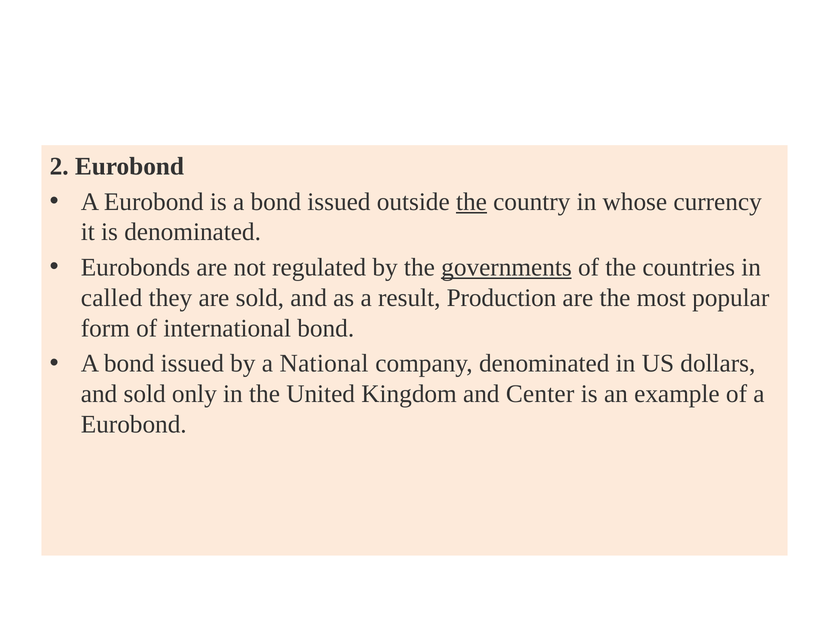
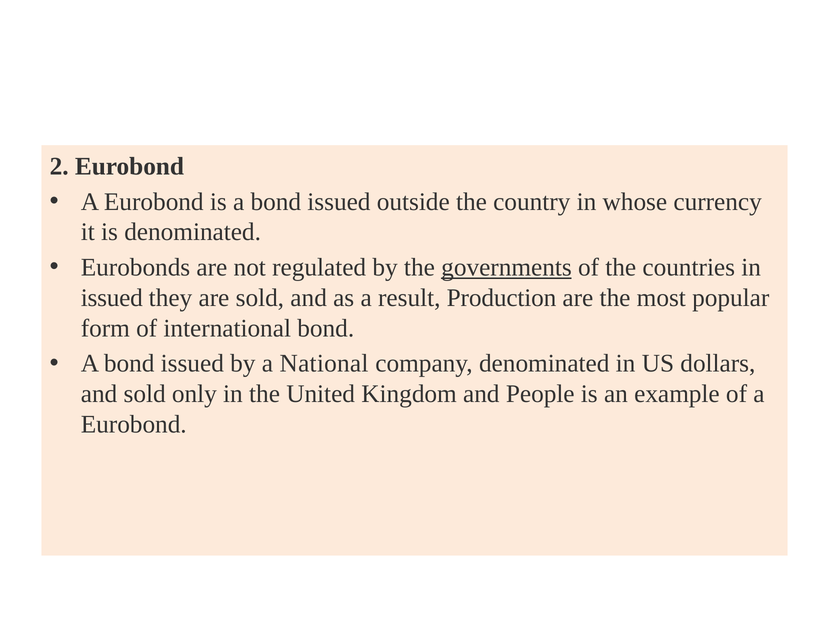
the at (471, 202) underline: present -> none
called at (112, 298): called -> issued
Center: Center -> People
